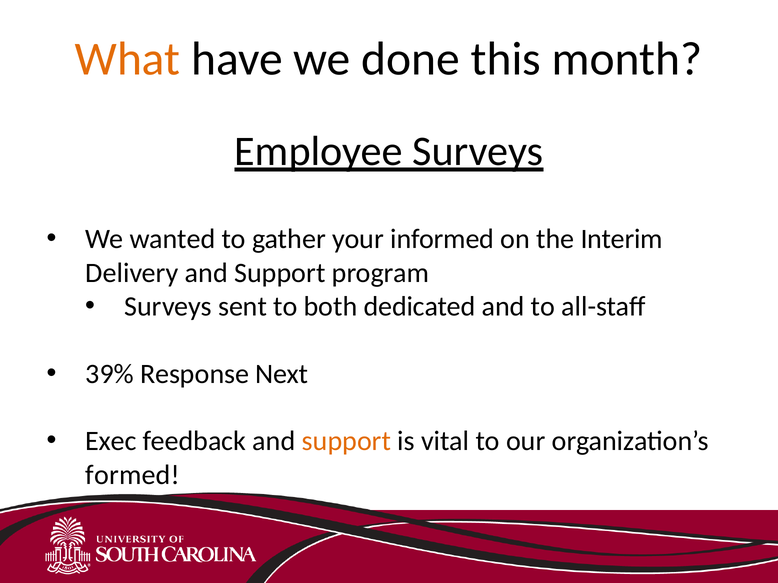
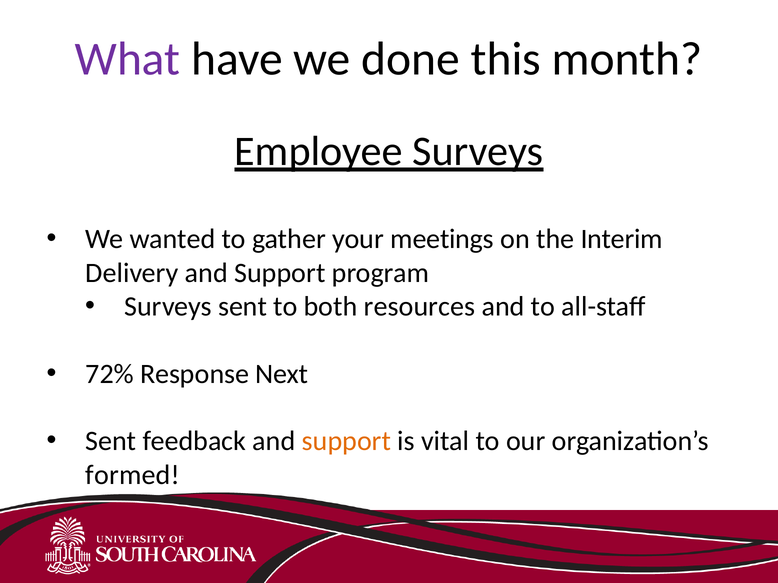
What colour: orange -> purple
informed: informed -> meetings
dedicated: dedicated -> resources
39%: 39% -> 72%
Exec at (111, 442): Exec -> Sent
